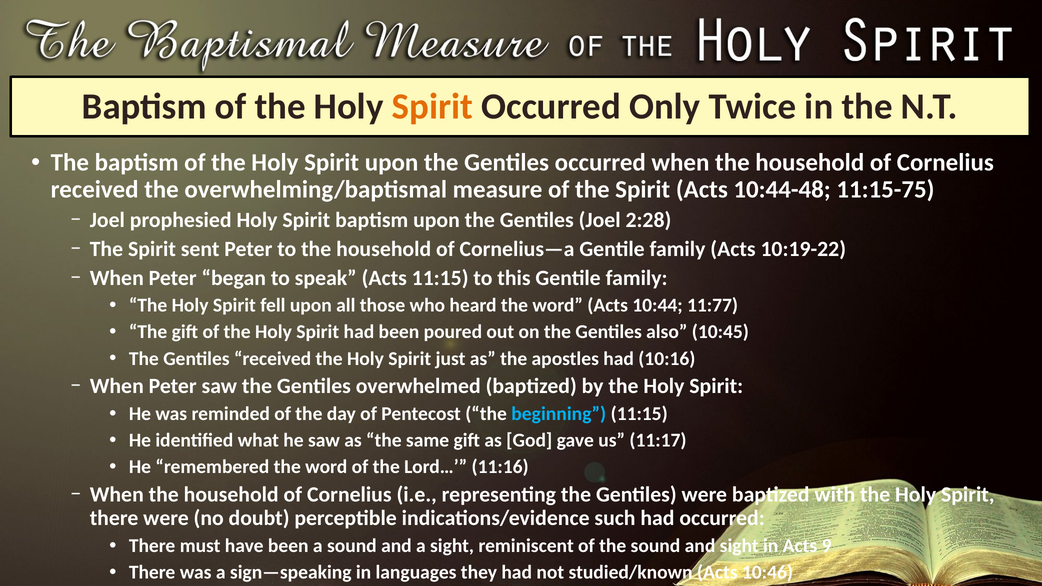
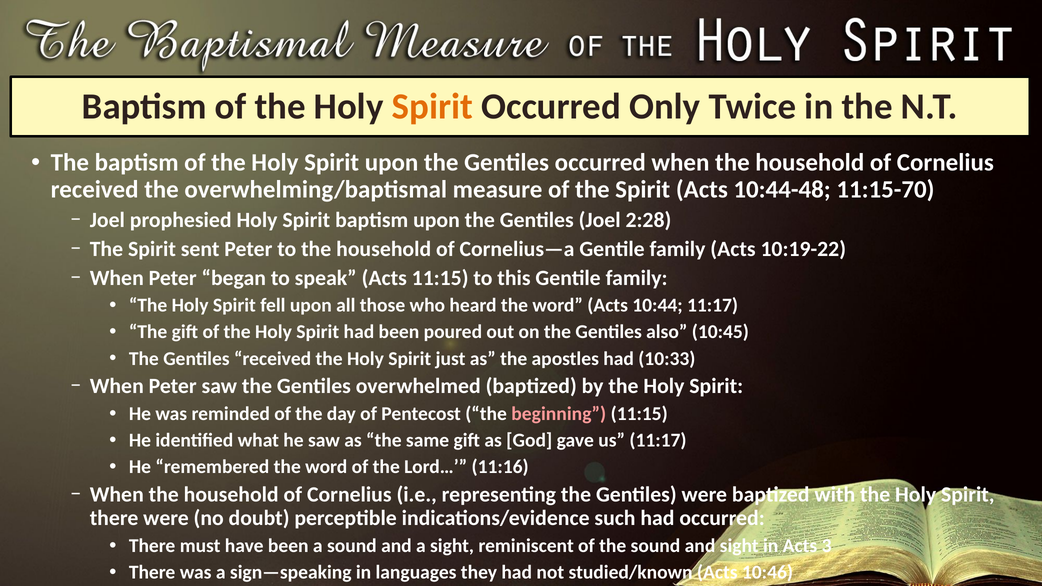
11:15-75: 11:15-75 -> 11:15-70
10:44 11:77: 11:77 -> 11:17
10:16: 10:16 -> 10:33
beginning colour: light blue -> pink
9: 9 -> 3
